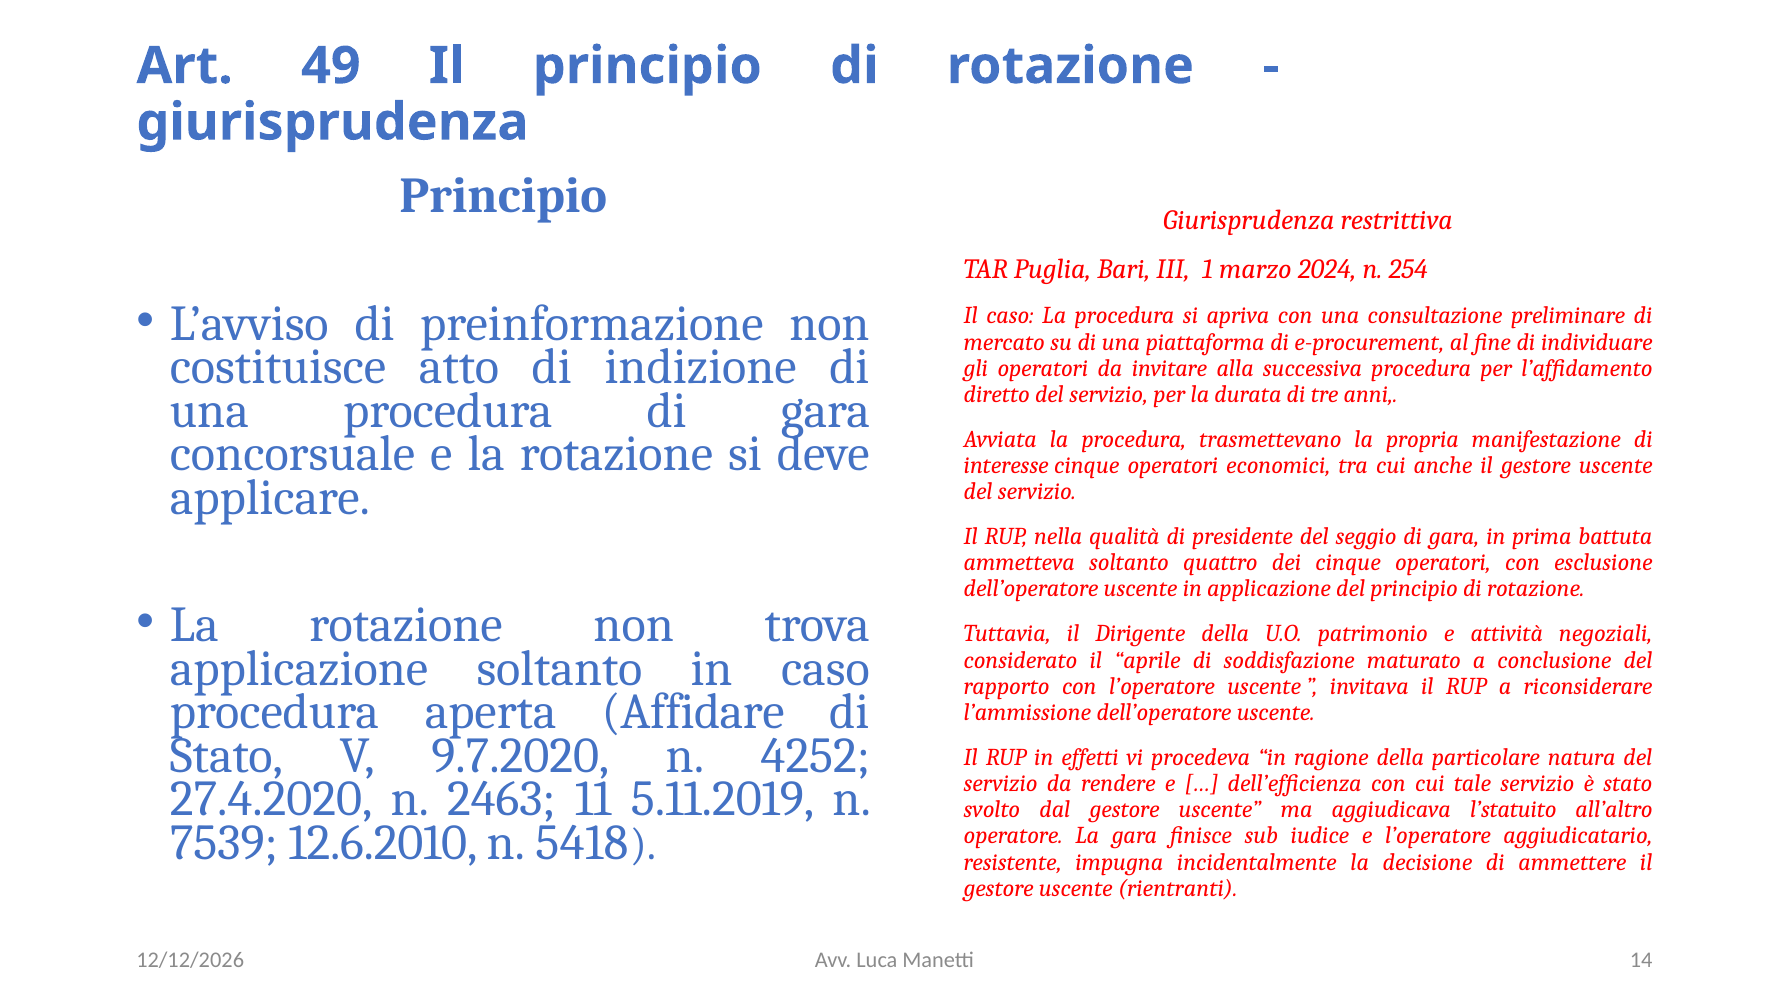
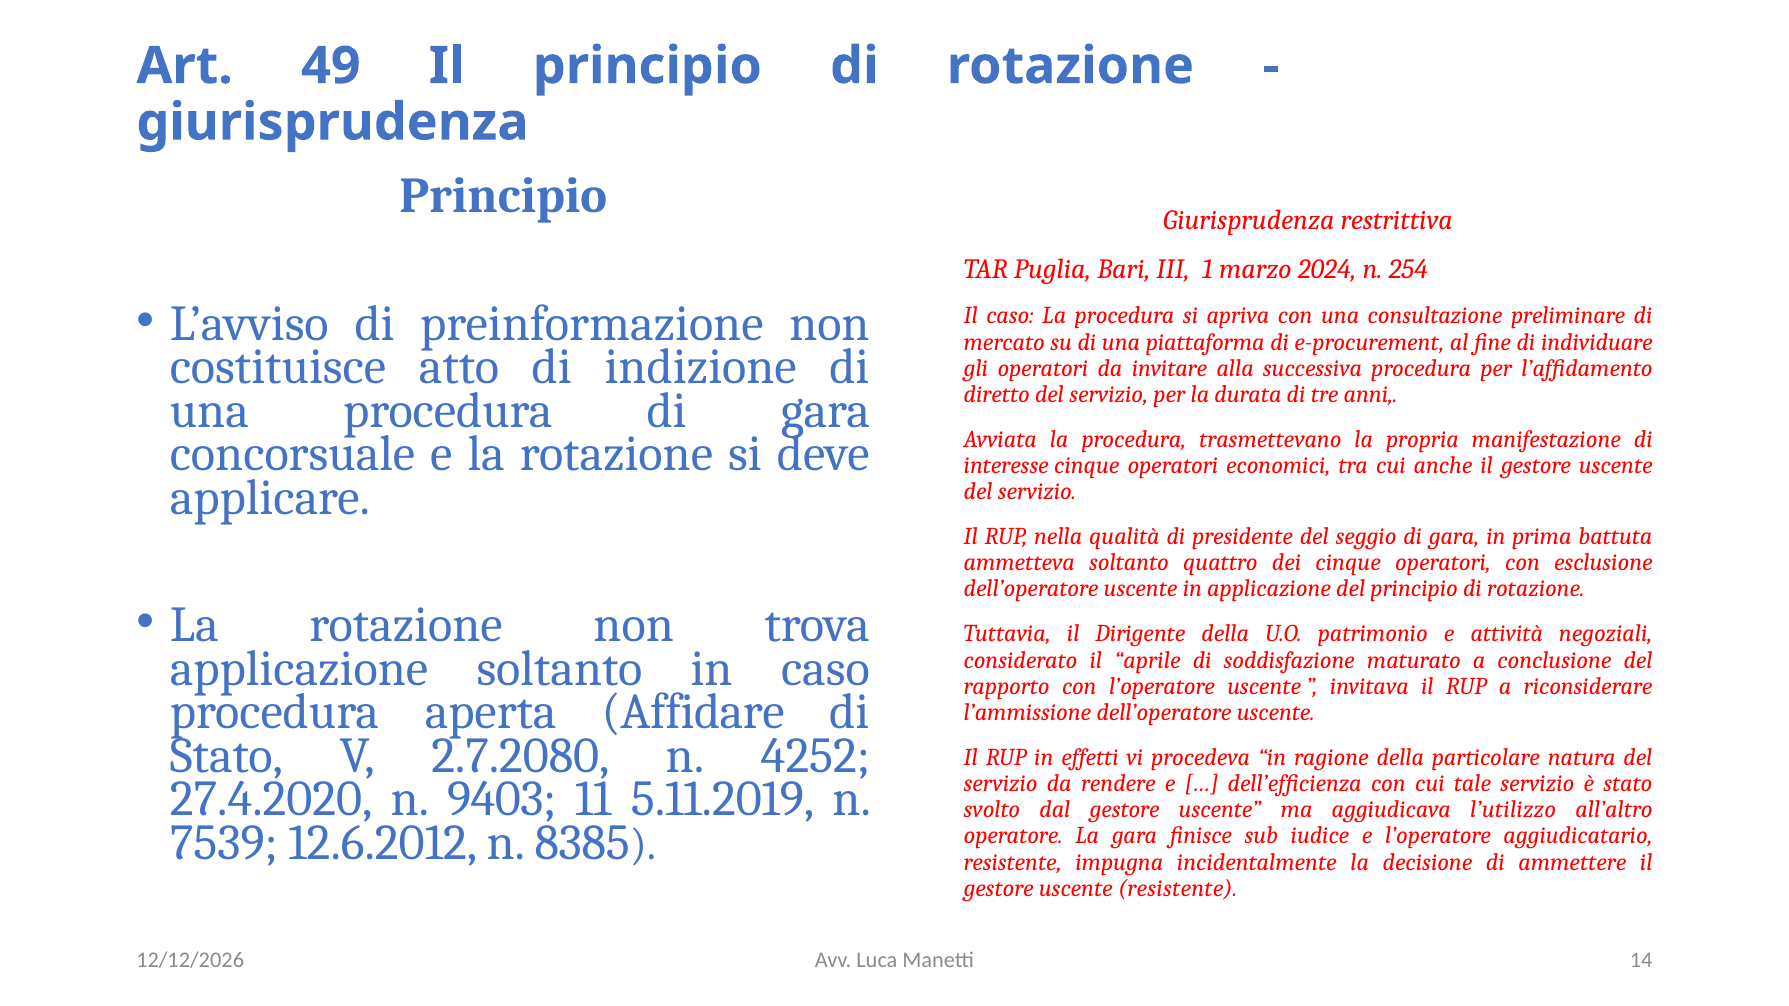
9.7.2020: 9.7.2020 -> 2.7.2080
2463: 2463 -> 9403
l’statuito: l’statuito -> l’utilizzo
12.6.2010: 12.6.2010 -> 12.6.2012
5418: 5418 -> 8385
uscente rientranti: rientranti -> resistente
